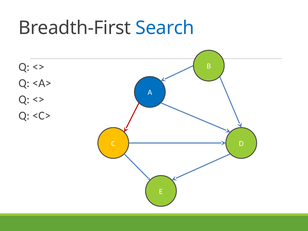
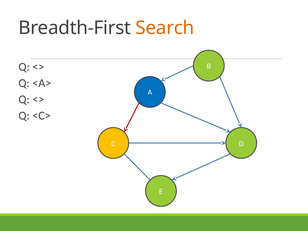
Search colour: blue -> orange
